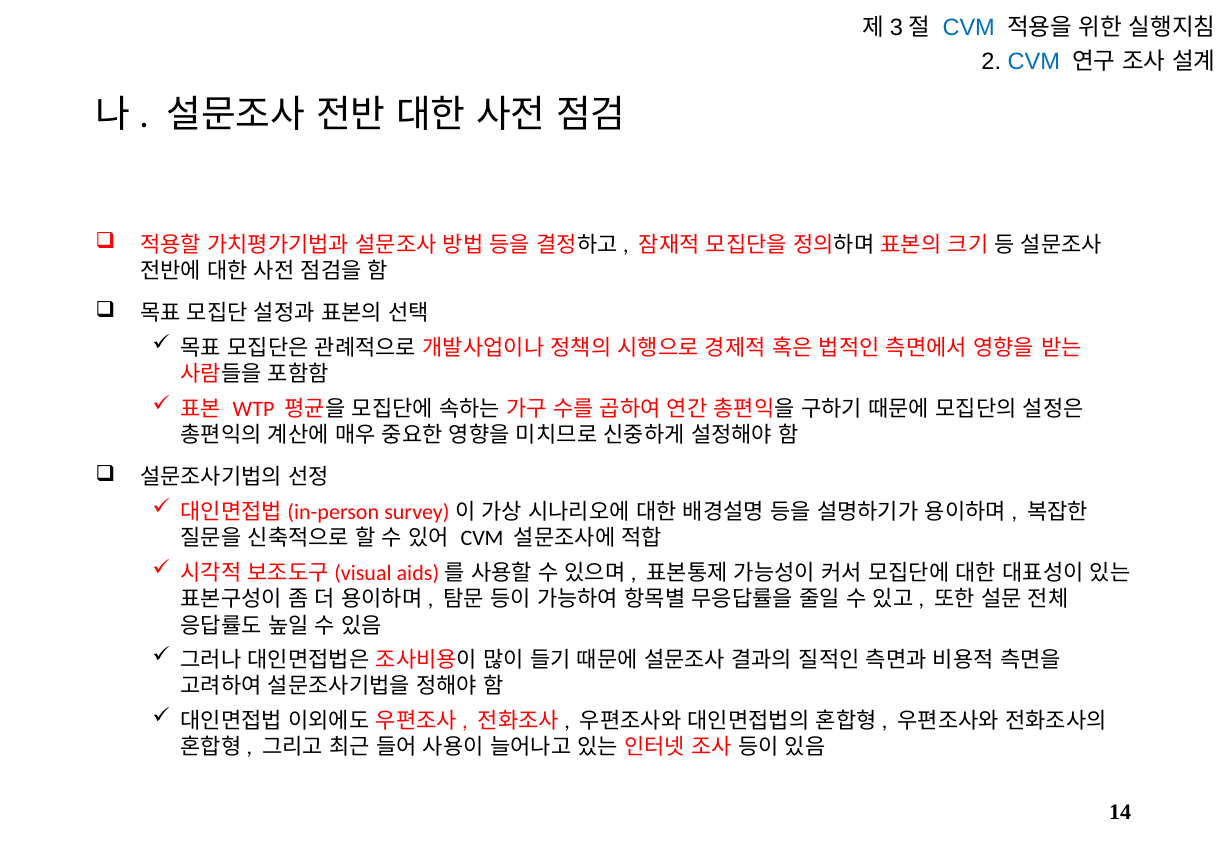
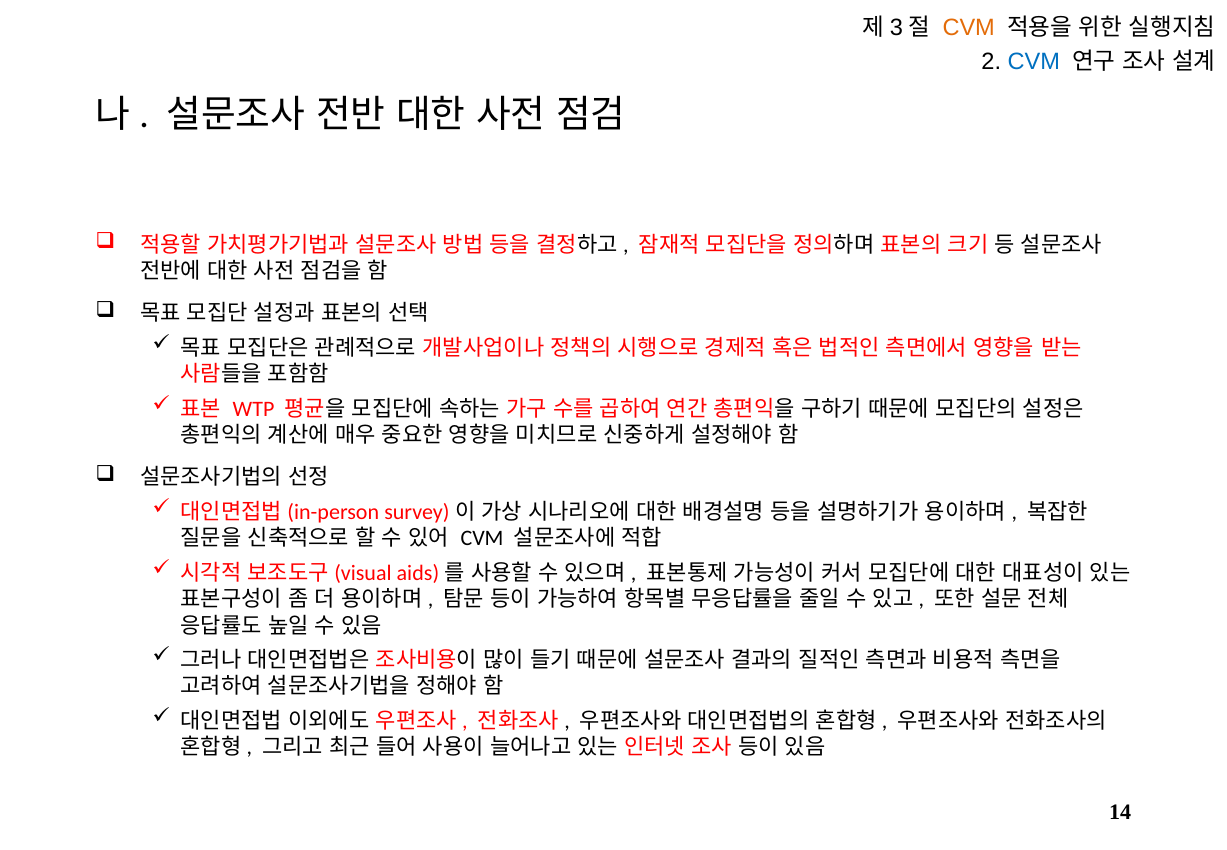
CVM at (969, 28) colour: blue -> orange
